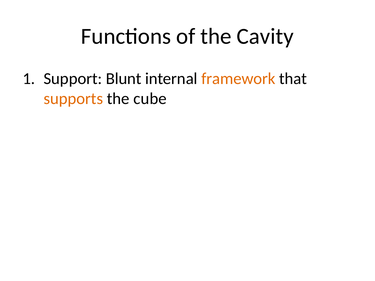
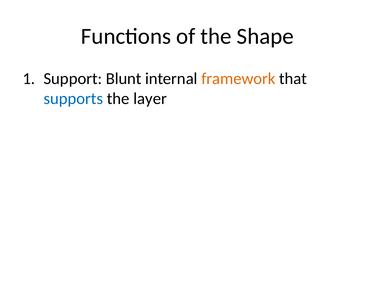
Cavity: Cavity -> Shape
supports colour: orange -> blue
cube: cube -> layer
